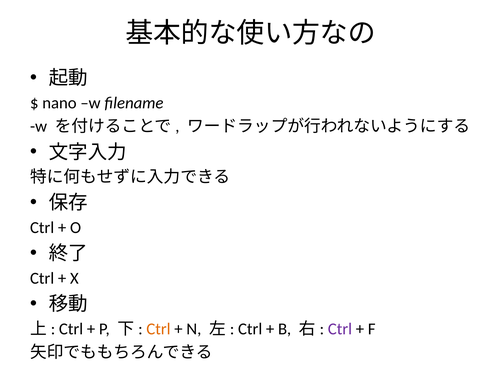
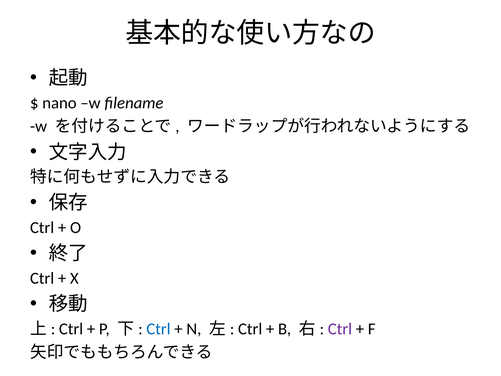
Ctrl at (158, 329) colour: orange -> blue
